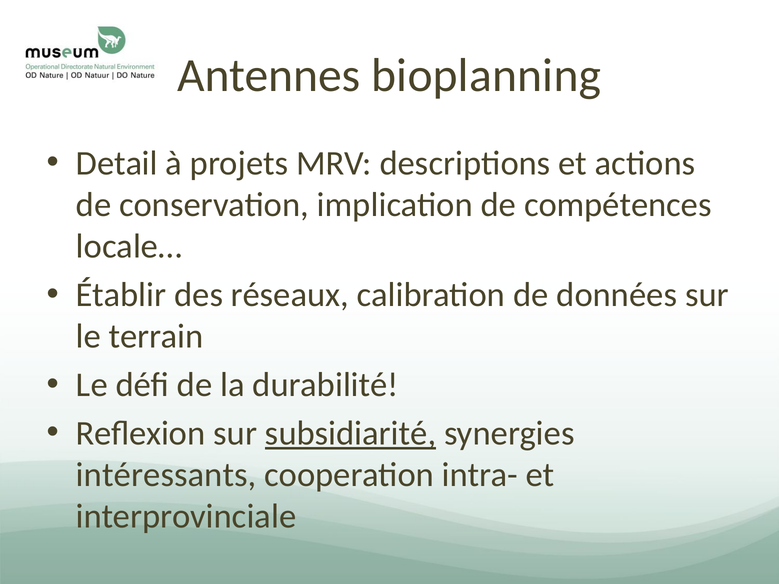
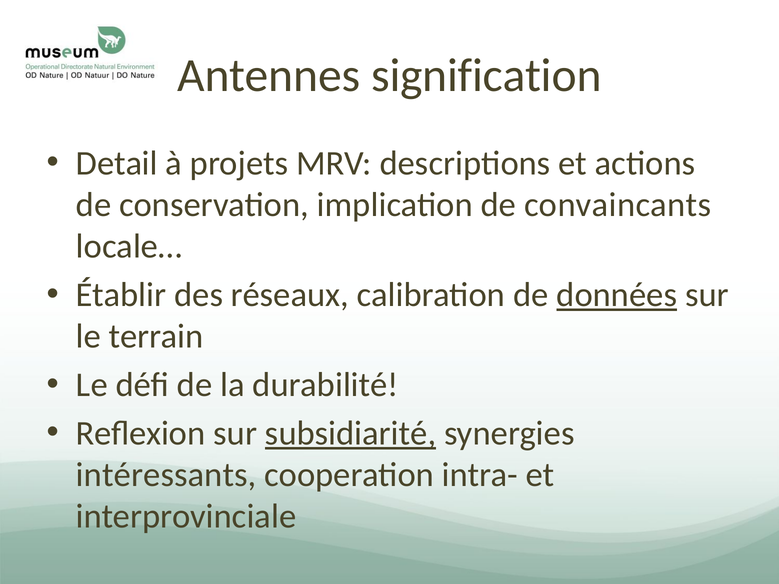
bioplanning: bioplanning -> signification
compétences: compétences -> convaincants
données underline: none -> present
